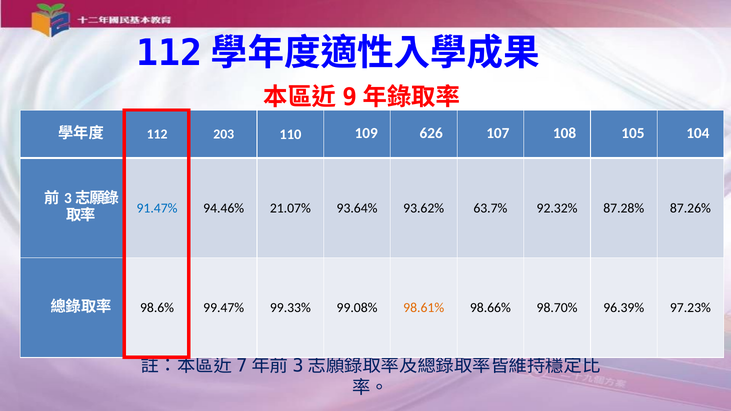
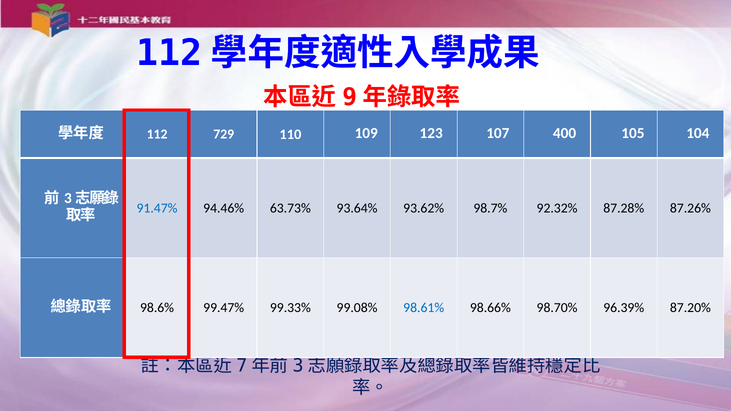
203: 203 -> 729
626: 626 -> 123
108: 108 -> 400
21.07%: 21.07% -> 63.73%
63.7%: 63.7% -> 98.7%
98.61% colour: orange -> blue
97.23%: 97.23% -> 87.20%
